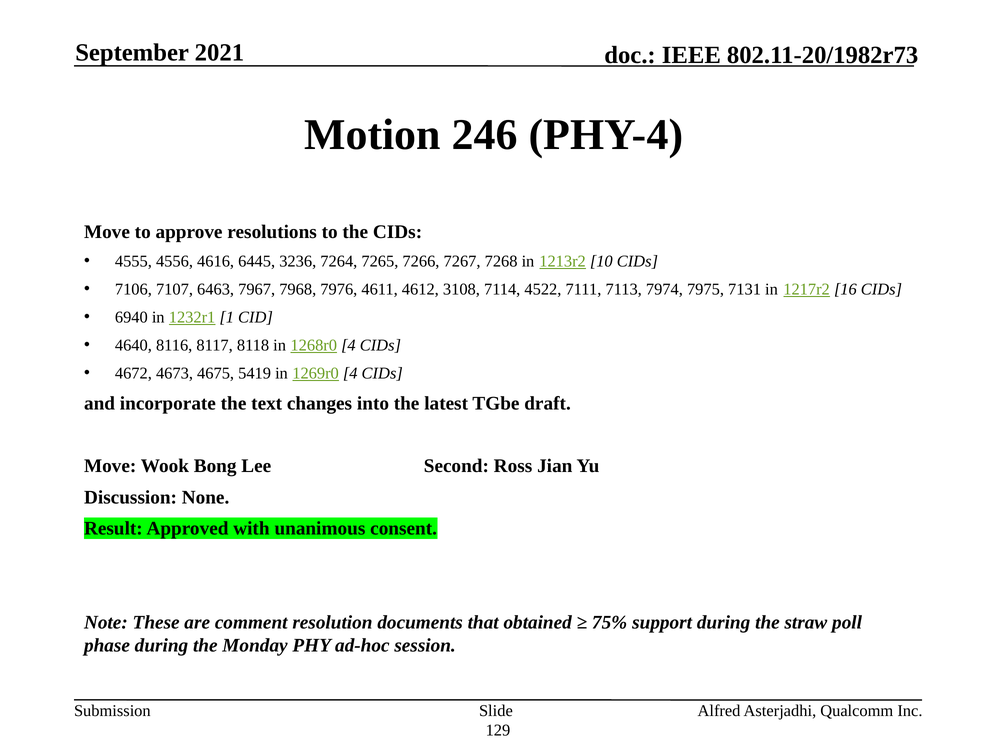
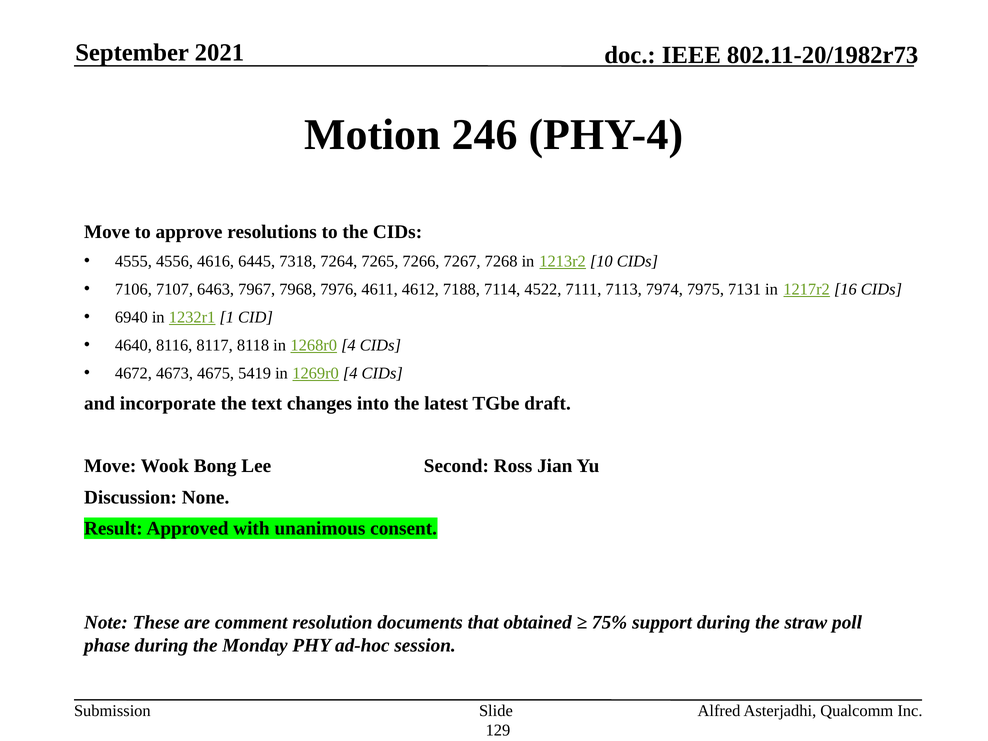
3236: 3236 -> 7318
3108: 3108 -> 7188
